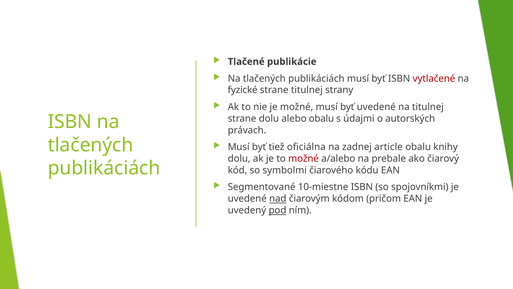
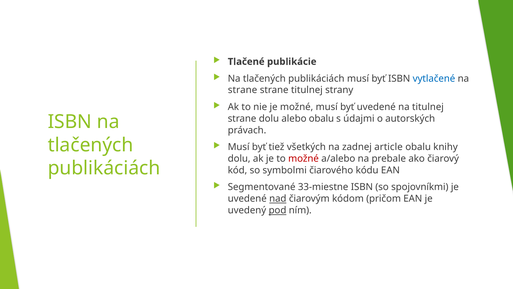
vytlačené colour: red -> blue
fyzické at (243, 90): fyzické -> strane
oficiálna: oficiálna -> všetkých
10-miestne: 10-miestne -> 33-miestne
